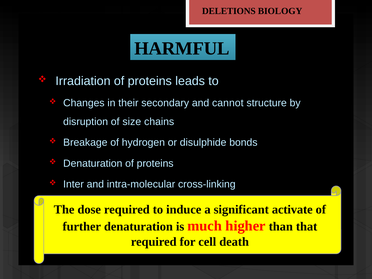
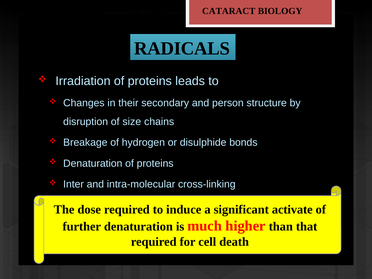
DELETIONS: DELETIONS -> CATARACT
HARMFUL: HARMFUL -> RADICALS
cannot: cannot -> person
